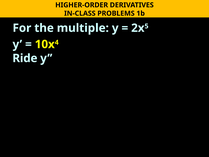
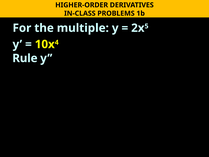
Ride: Ride -> Rule
